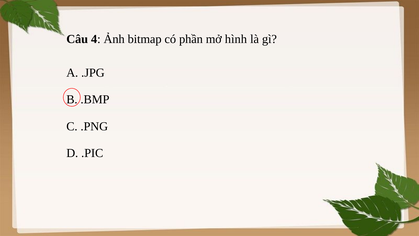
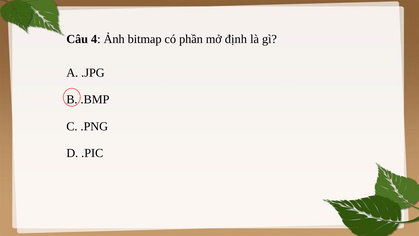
hình: hình -> định
